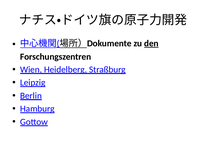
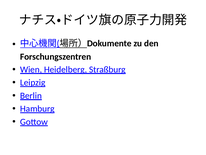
den underline: present -> none
